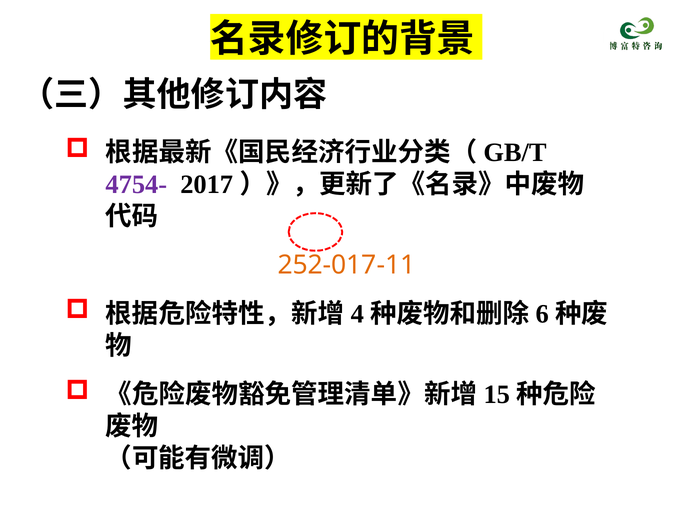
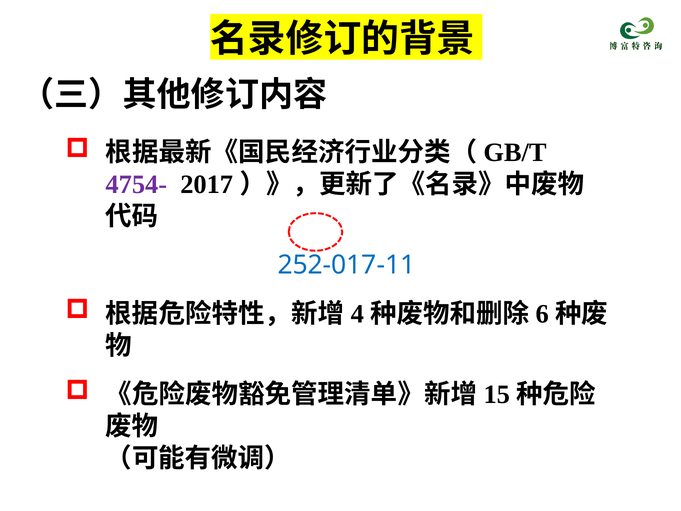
252-017-11 colour: orange -> blue
